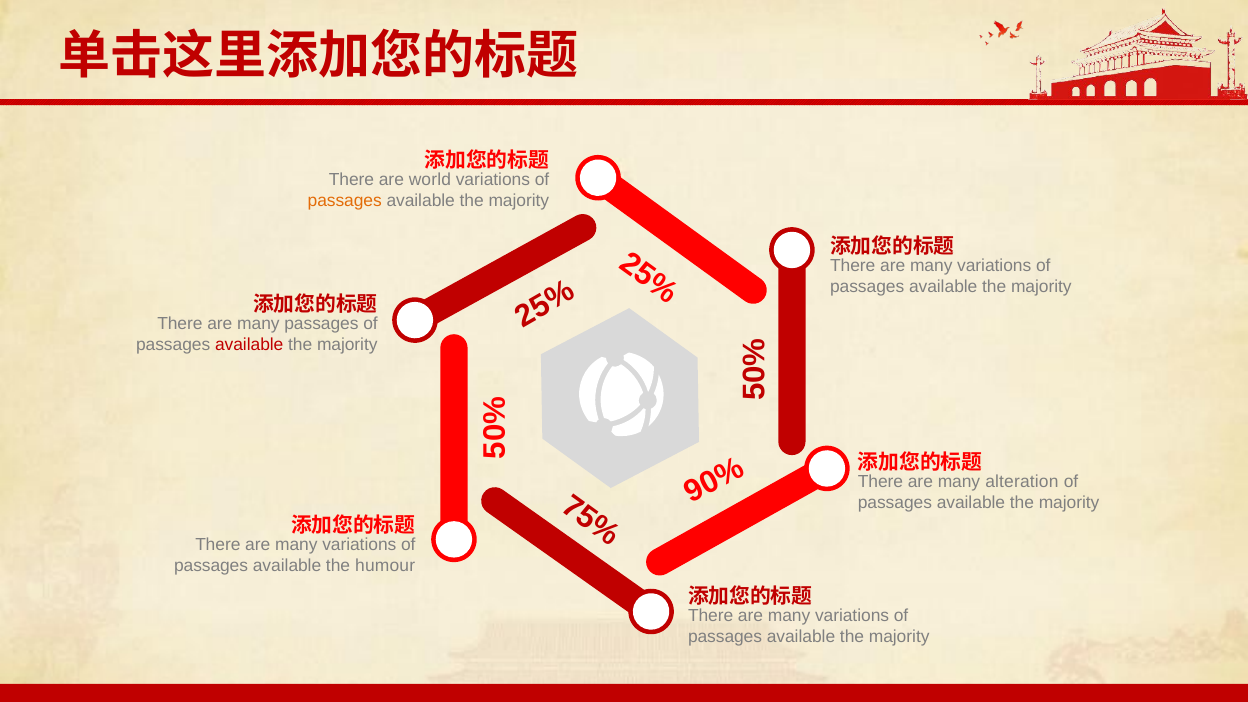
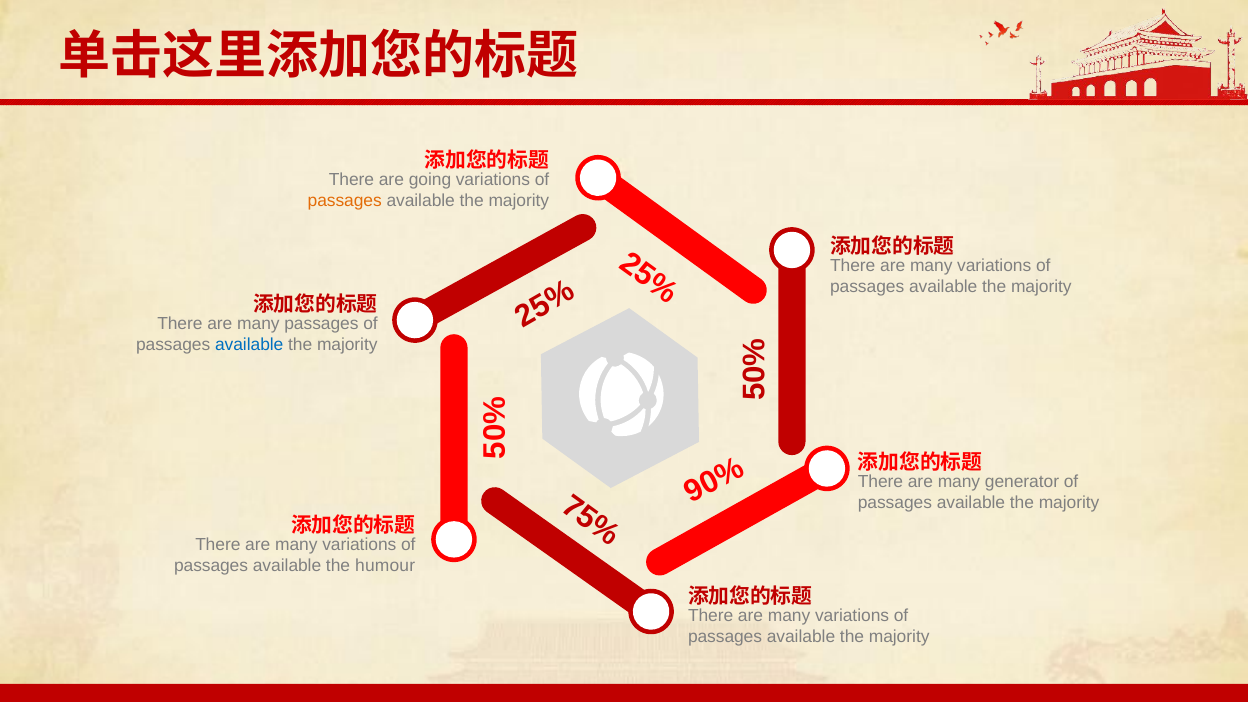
world: world -> going
available at (249, 344) colour: red -> blue
alteration: alteration -> generator
